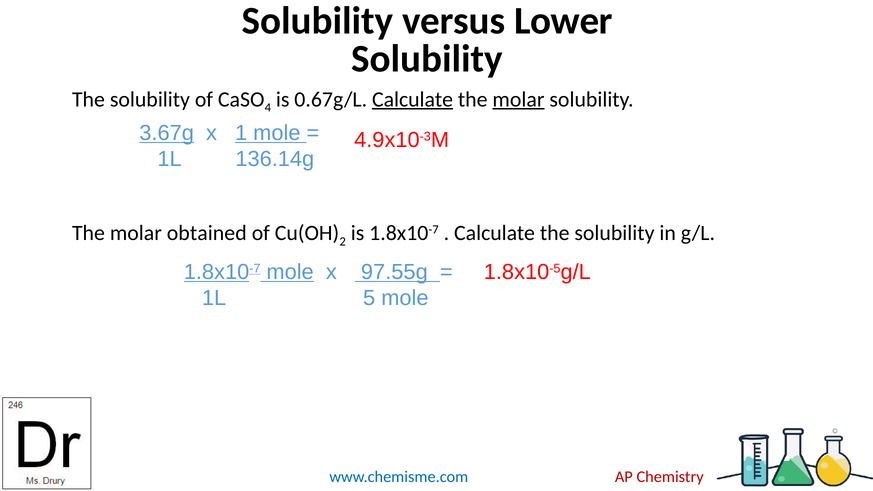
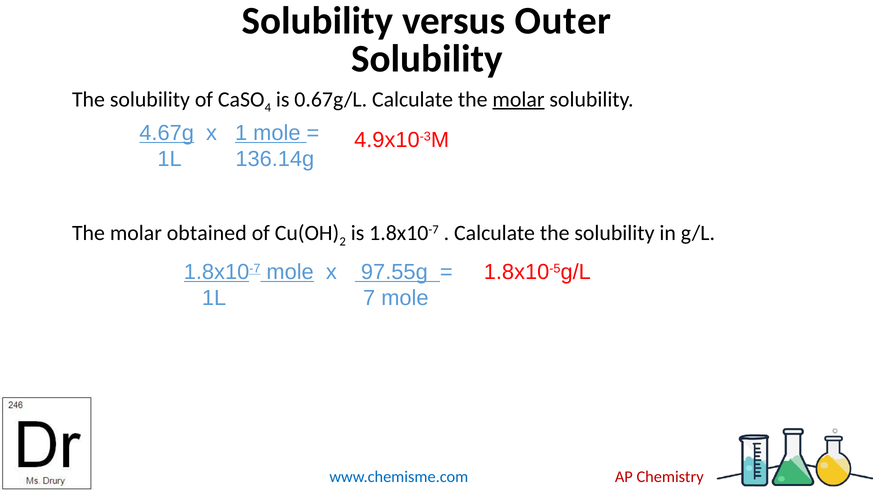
Lower: Lower -> Outer
Calculate at (413, 99) underline: present -> none
3.67g: 3.67g -> 4.67g
5: 5 -> 7
